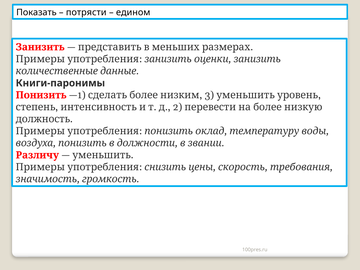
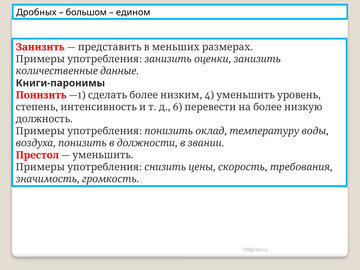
Показать: Показать -> Дробных
потрясти: потрясти -> большом
3: 3 -> 4
2: 2 -> 6
Различу: Различу -> Престол
